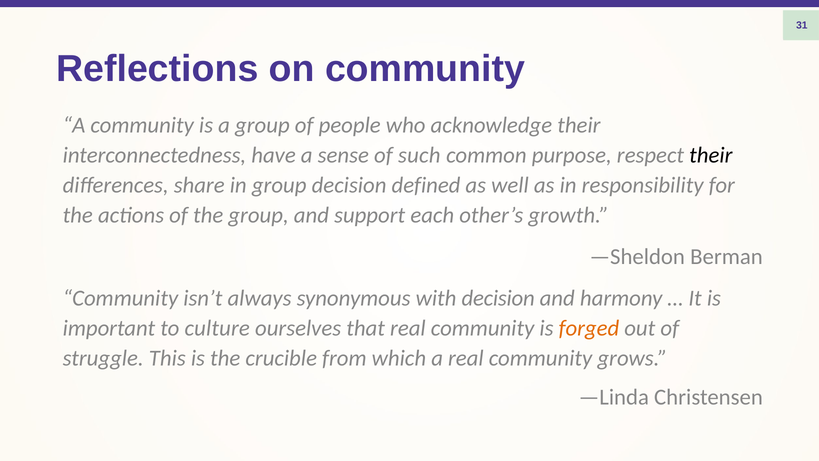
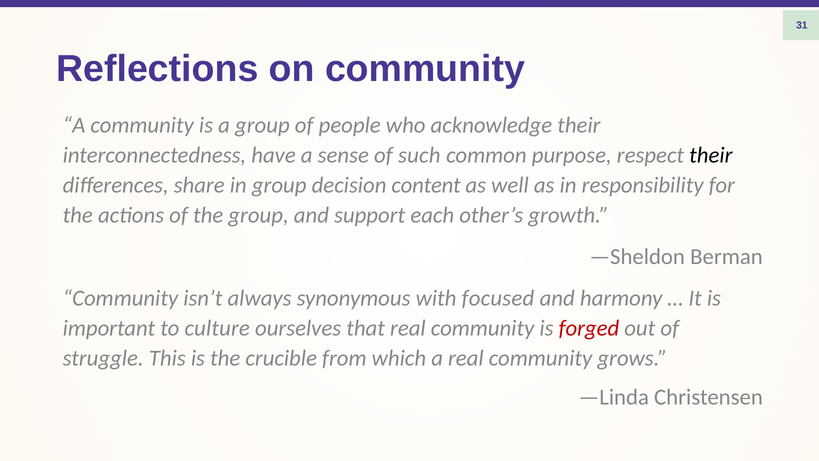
defined: defined -> content
with decision: decision -> focused
forged colour: orange -> red
